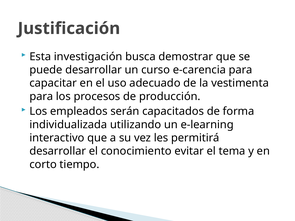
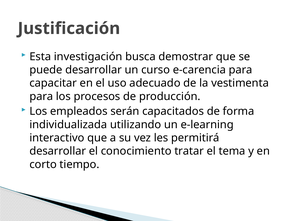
evitar: evitar -> tratar
